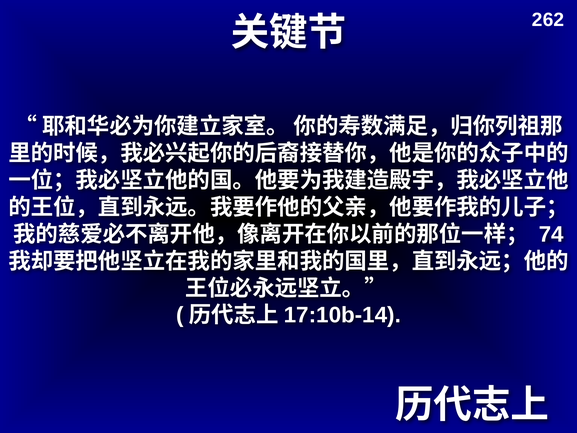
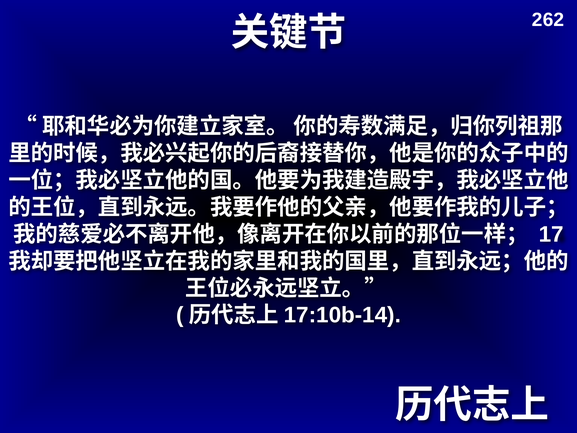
74: 74 -> 17
